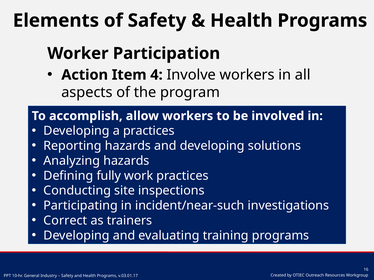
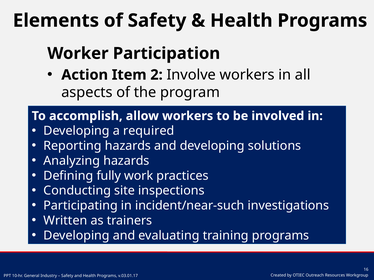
4: 4 -> 2
a practices: practices -> required
Correct: Correct -> Written
